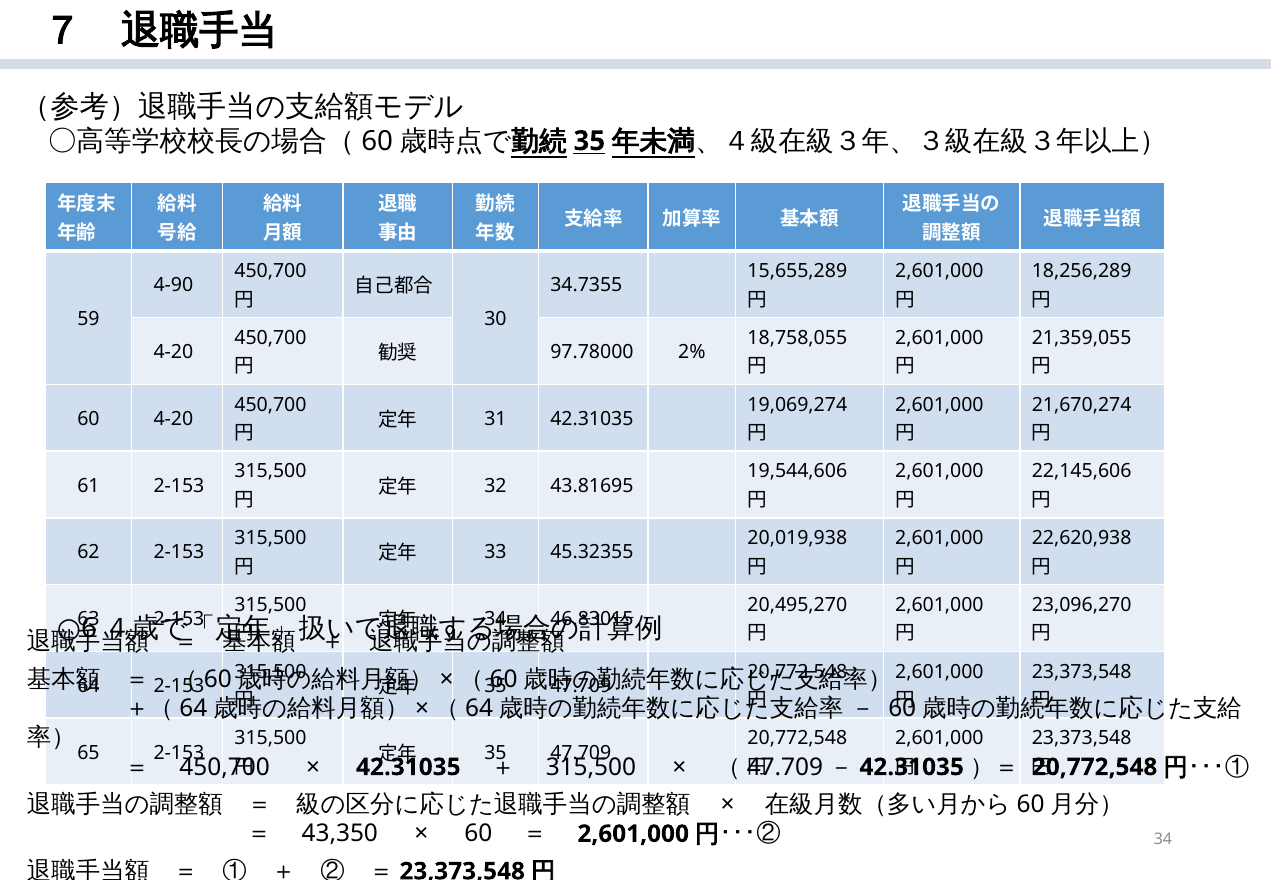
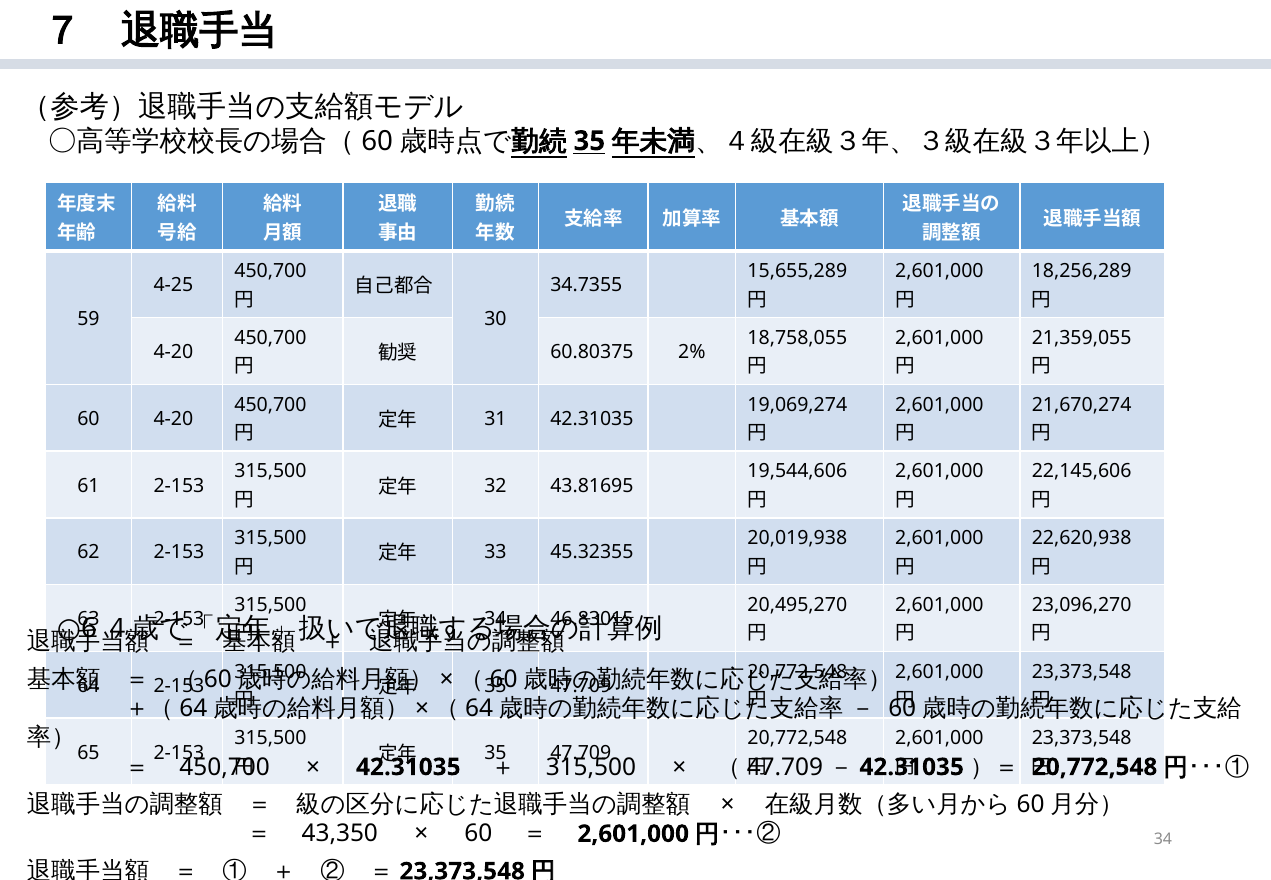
4-90: 4-90 -> 4-25
97.78000: 97.78000 -> 60.80375
